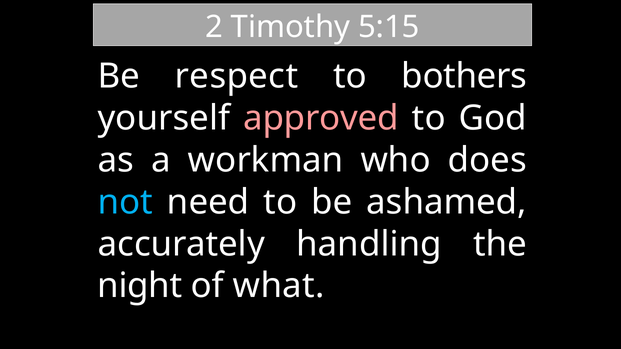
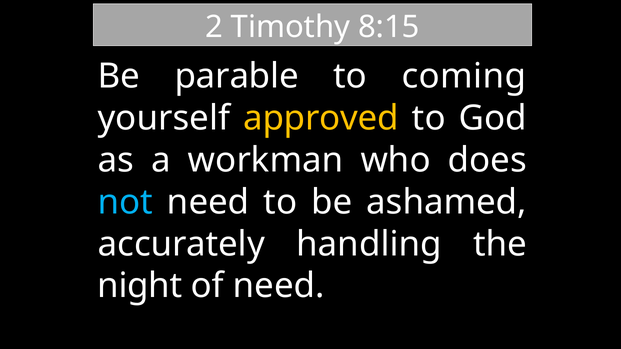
5:15: 5:15 -> 8:15
respect: respect -> parable
bothers: bothers -> coming
approved colour: pink -> yellow
of what: what -> need
